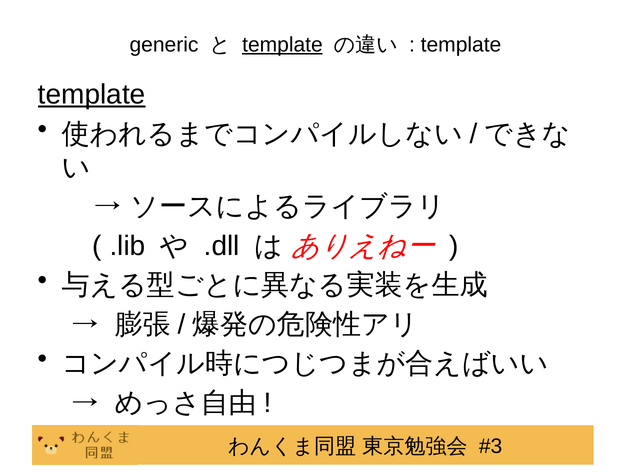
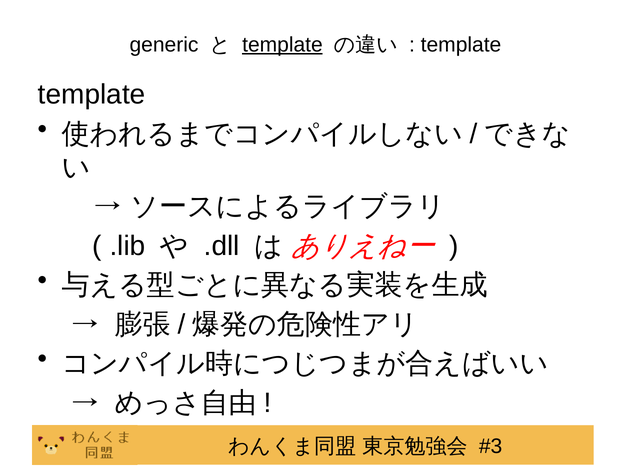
template at (92, 95) underline: present -> none
